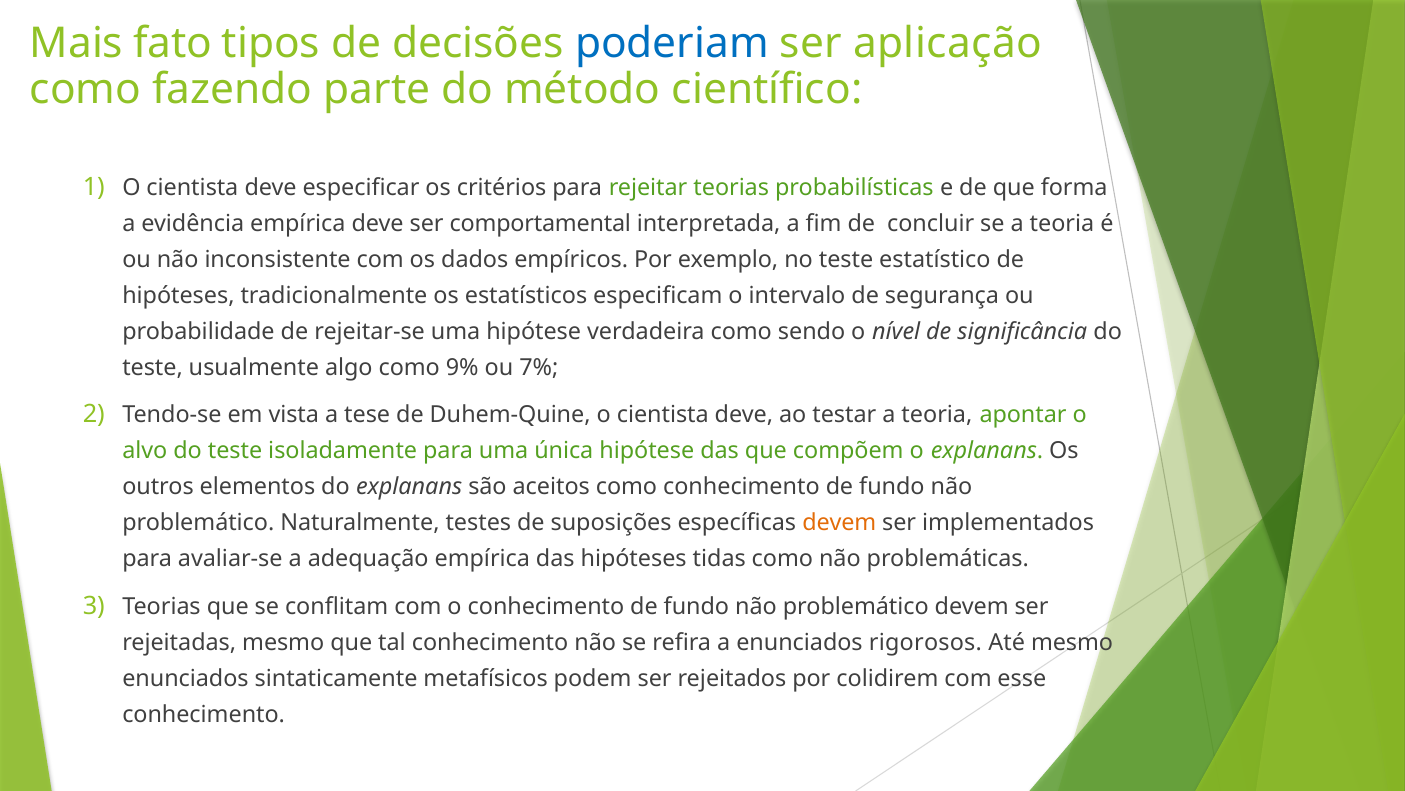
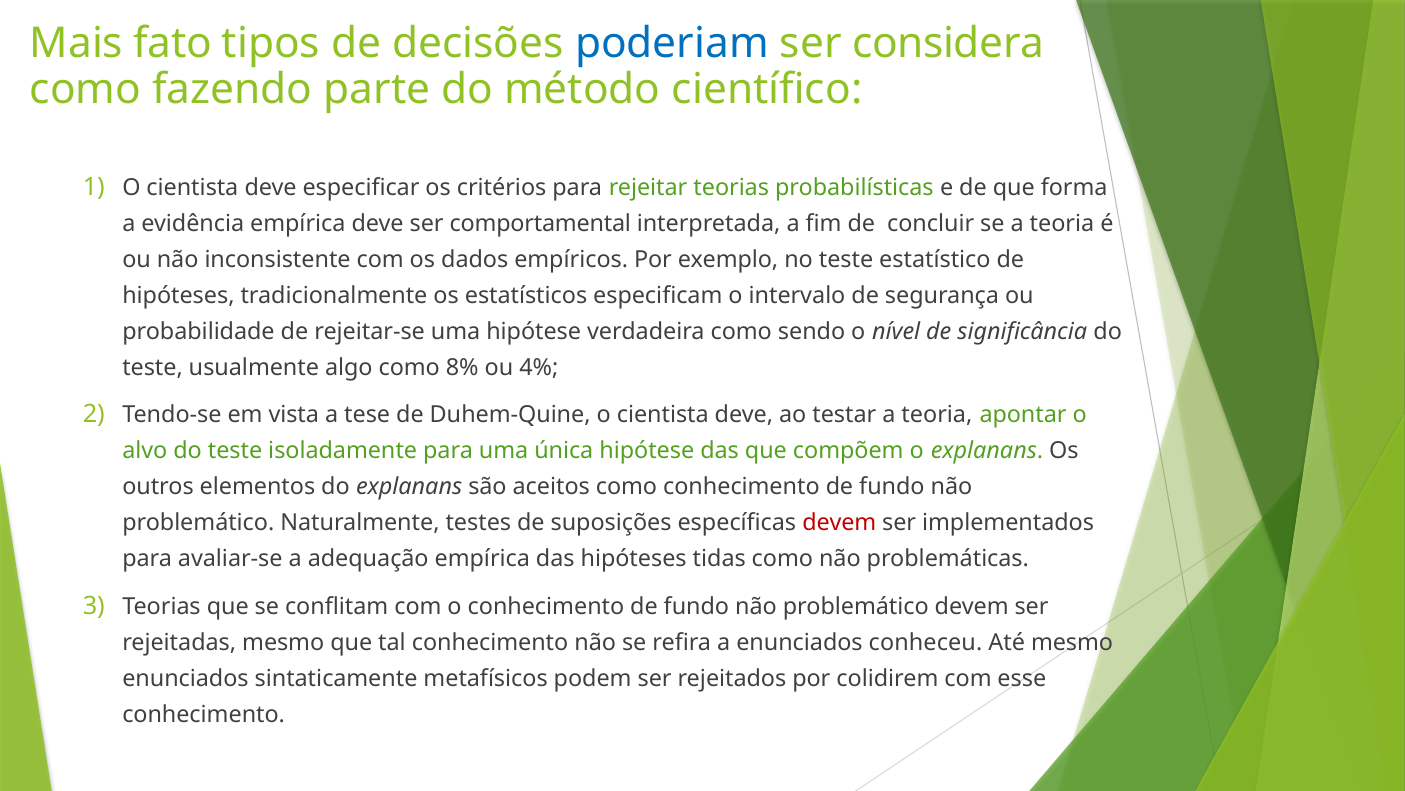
aplicação: aplicação -> considera
9%: 9% -> 8%
7%: 7% -> 4%
devem at (839, 523) colour: orange -> red
rigorosos: rigorosos -> conheceu
